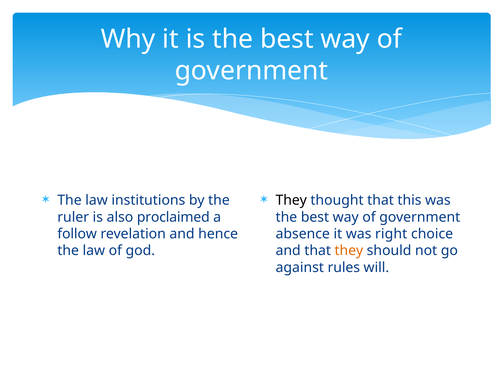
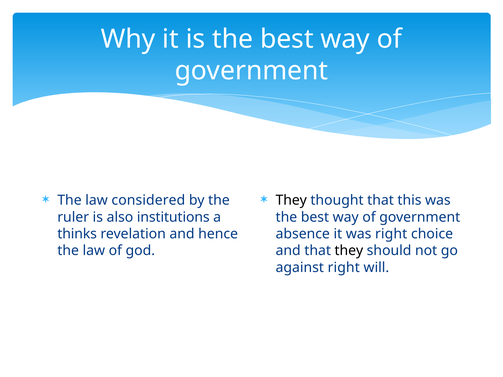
institutions: institutions -> considered
proclaimed: proclaimed -> institutions
follow: follow -> thinks
they at (349, 251) colour: orange -> black
against rules: rules -> right
